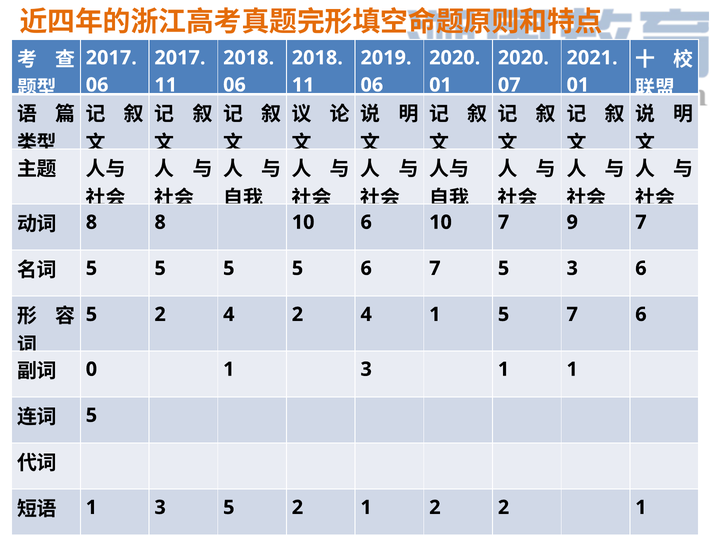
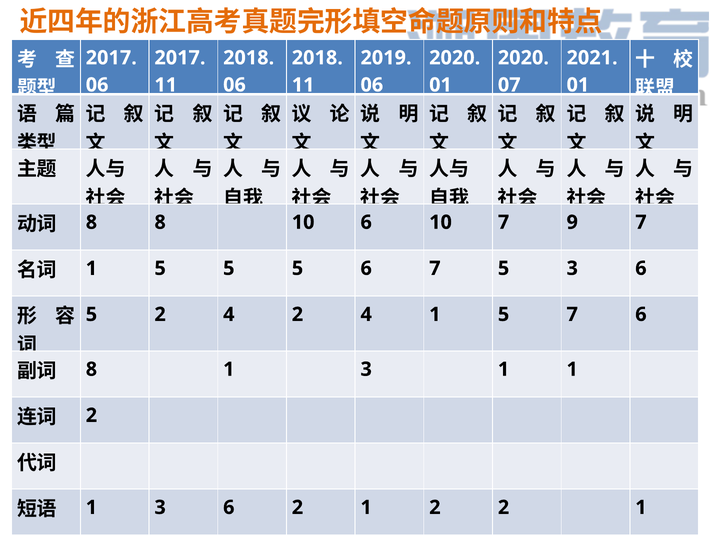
5 at (91, 268): 5 -> 1
0 at (91, 369): 0 -> 8
5 at (91, 416): 5 -> 2
1 3 5: 5 -> 6
